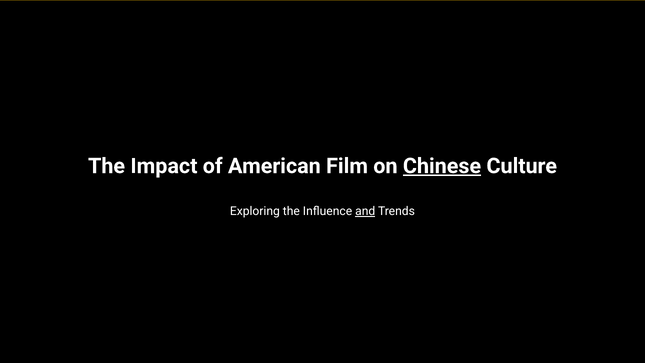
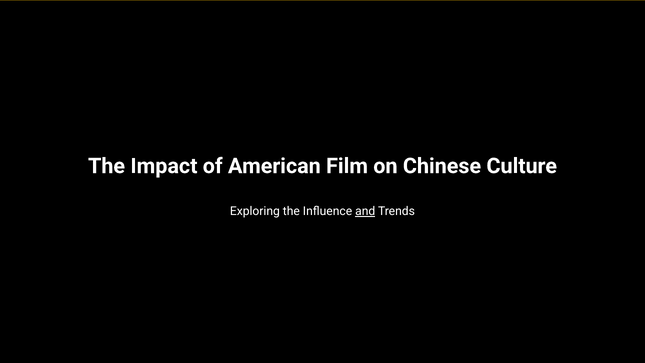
Chinese underline: present -> none
